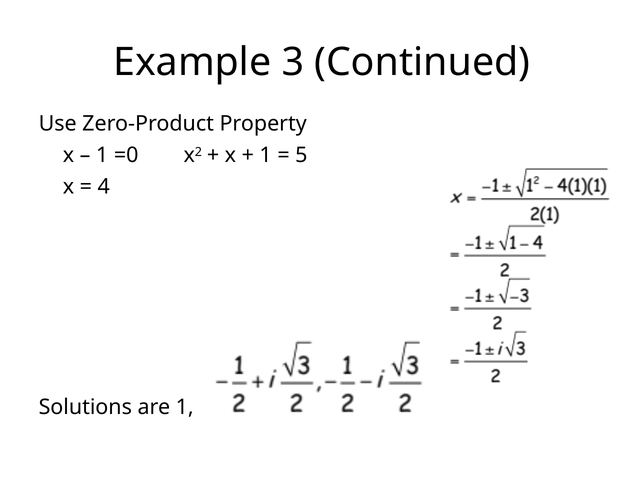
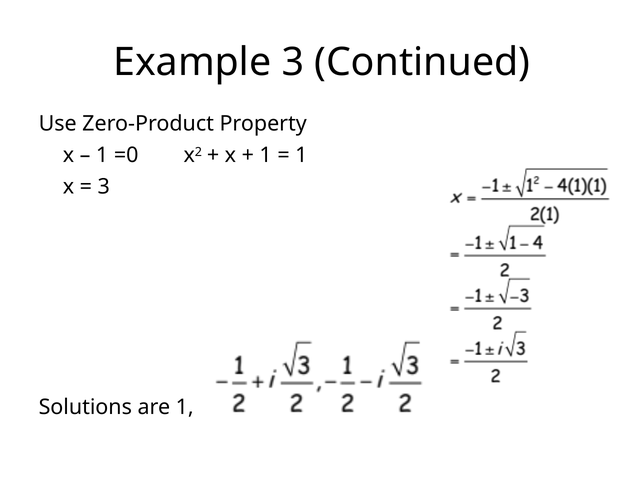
5 at (301, 155): 5 -> 1
4 at (104, 187): 4 -> 3
